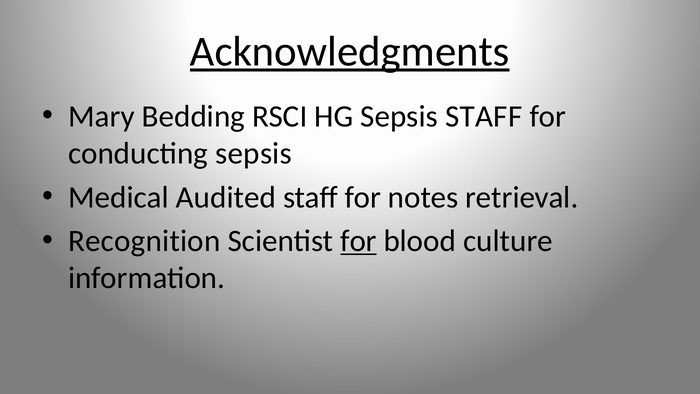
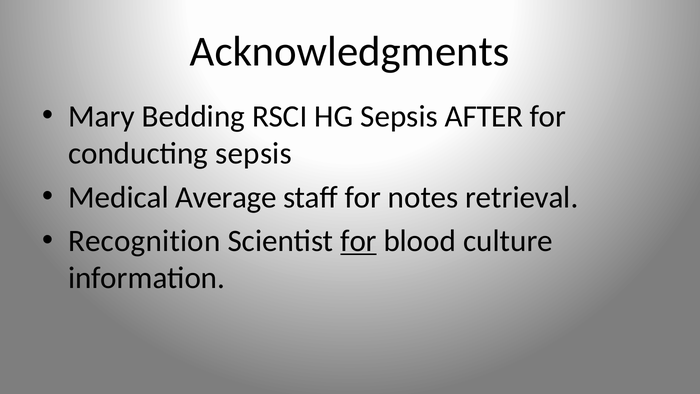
Acknowledgments underline: present -> none
Sepsis STAFF: STAFF -> AFTER
Audited: Audited -> Average
